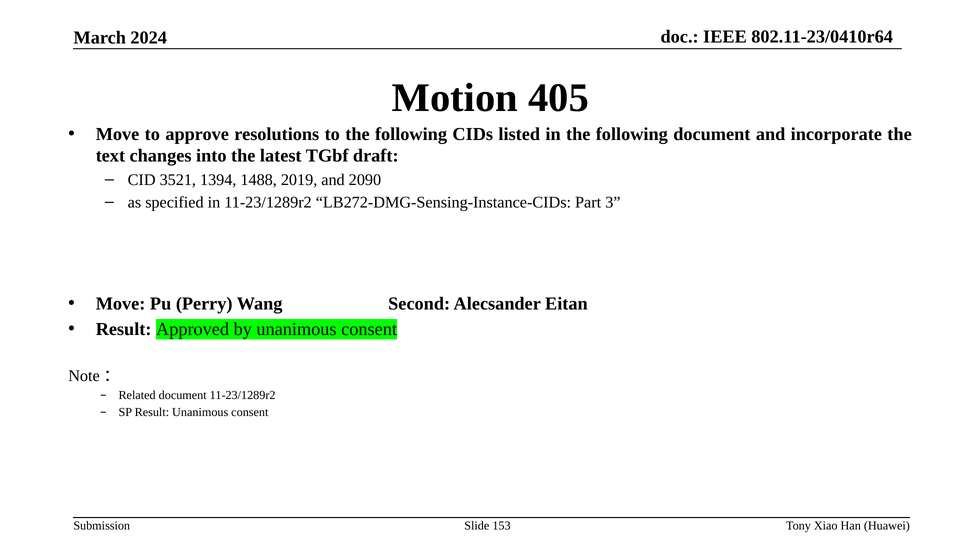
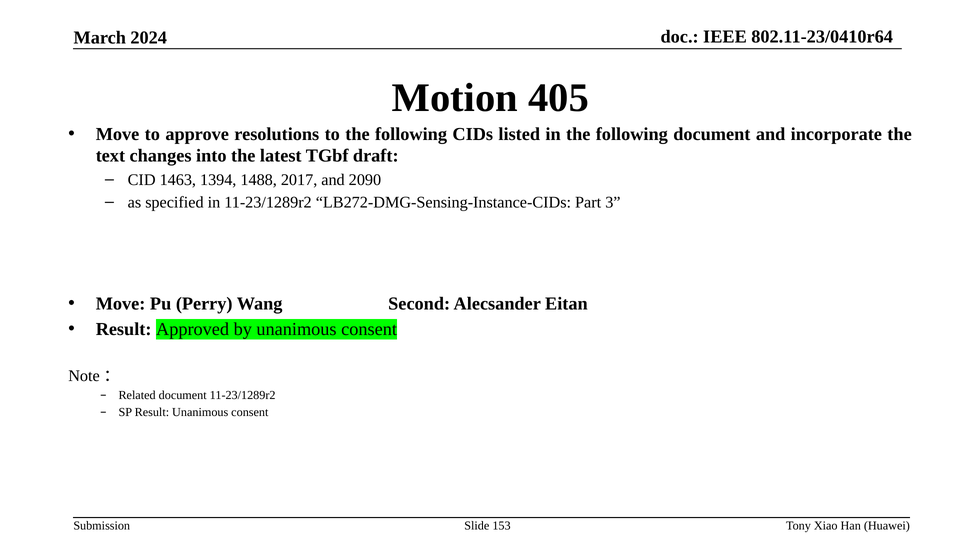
3521: 3521 -> 1463
2019: 2019 -> 2017
